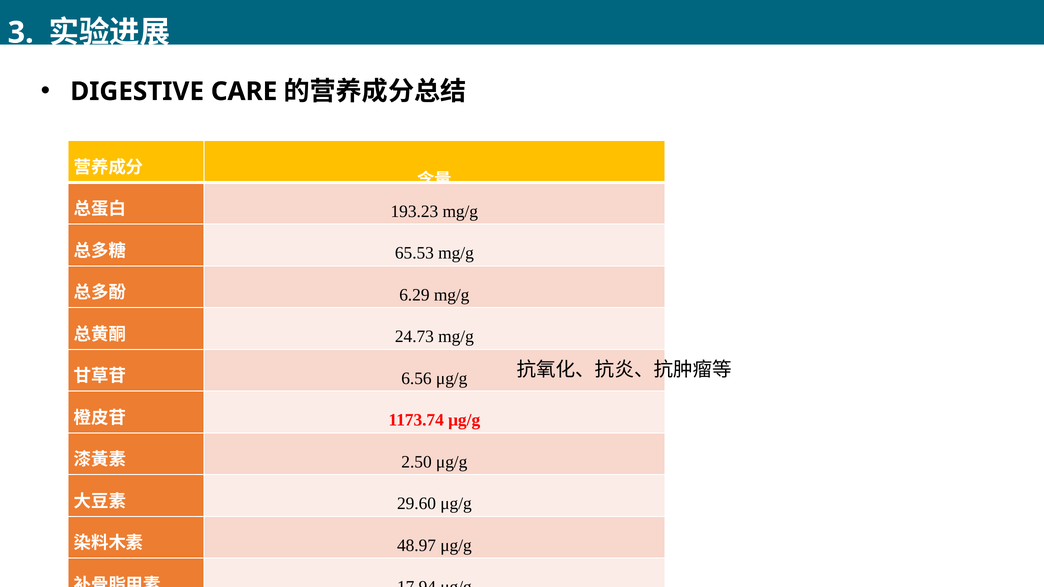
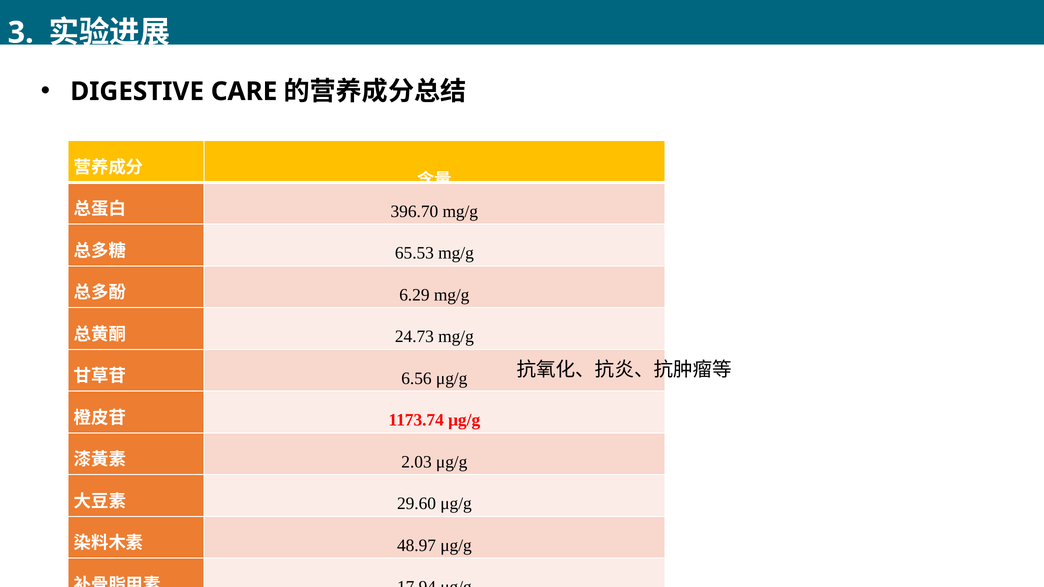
193.23: 193.23 -> 396.70
2.50 at (417, 462): 2.50 -> 2.03
